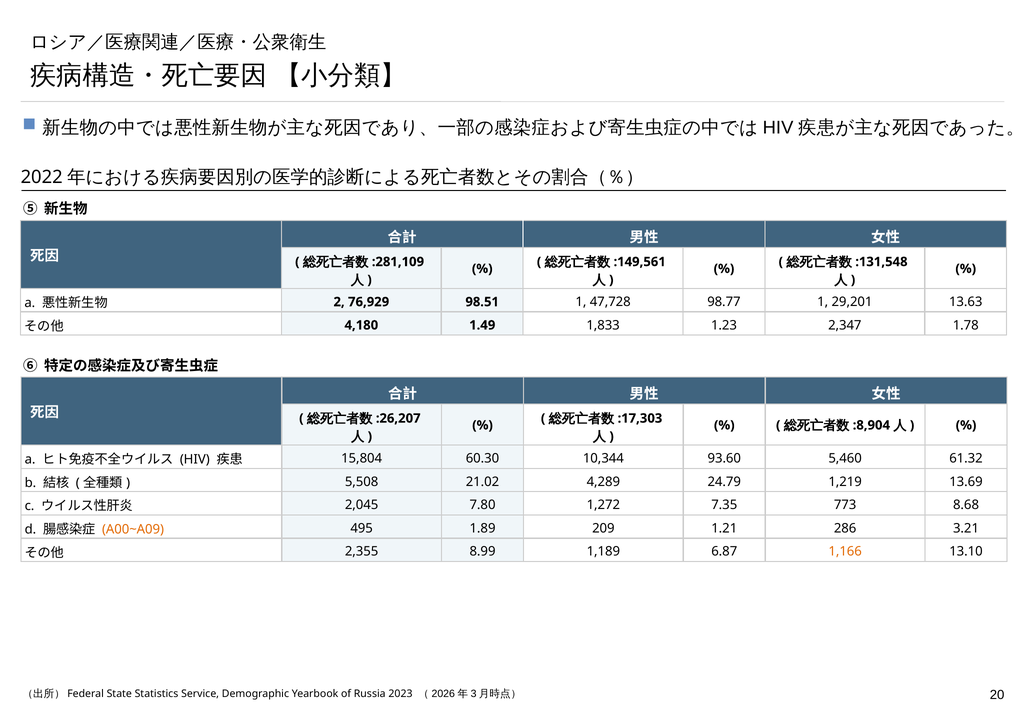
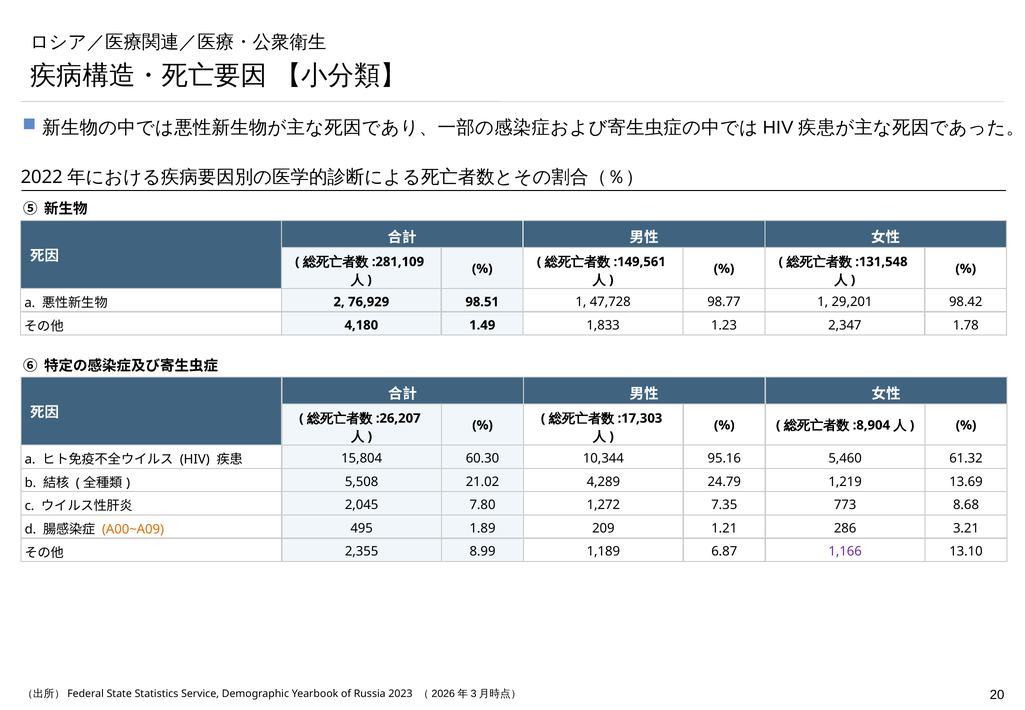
13.63: 13.63 -> 98.42
93.60: 93.60 -> 95.16
1,166 colour: orange -> purple
